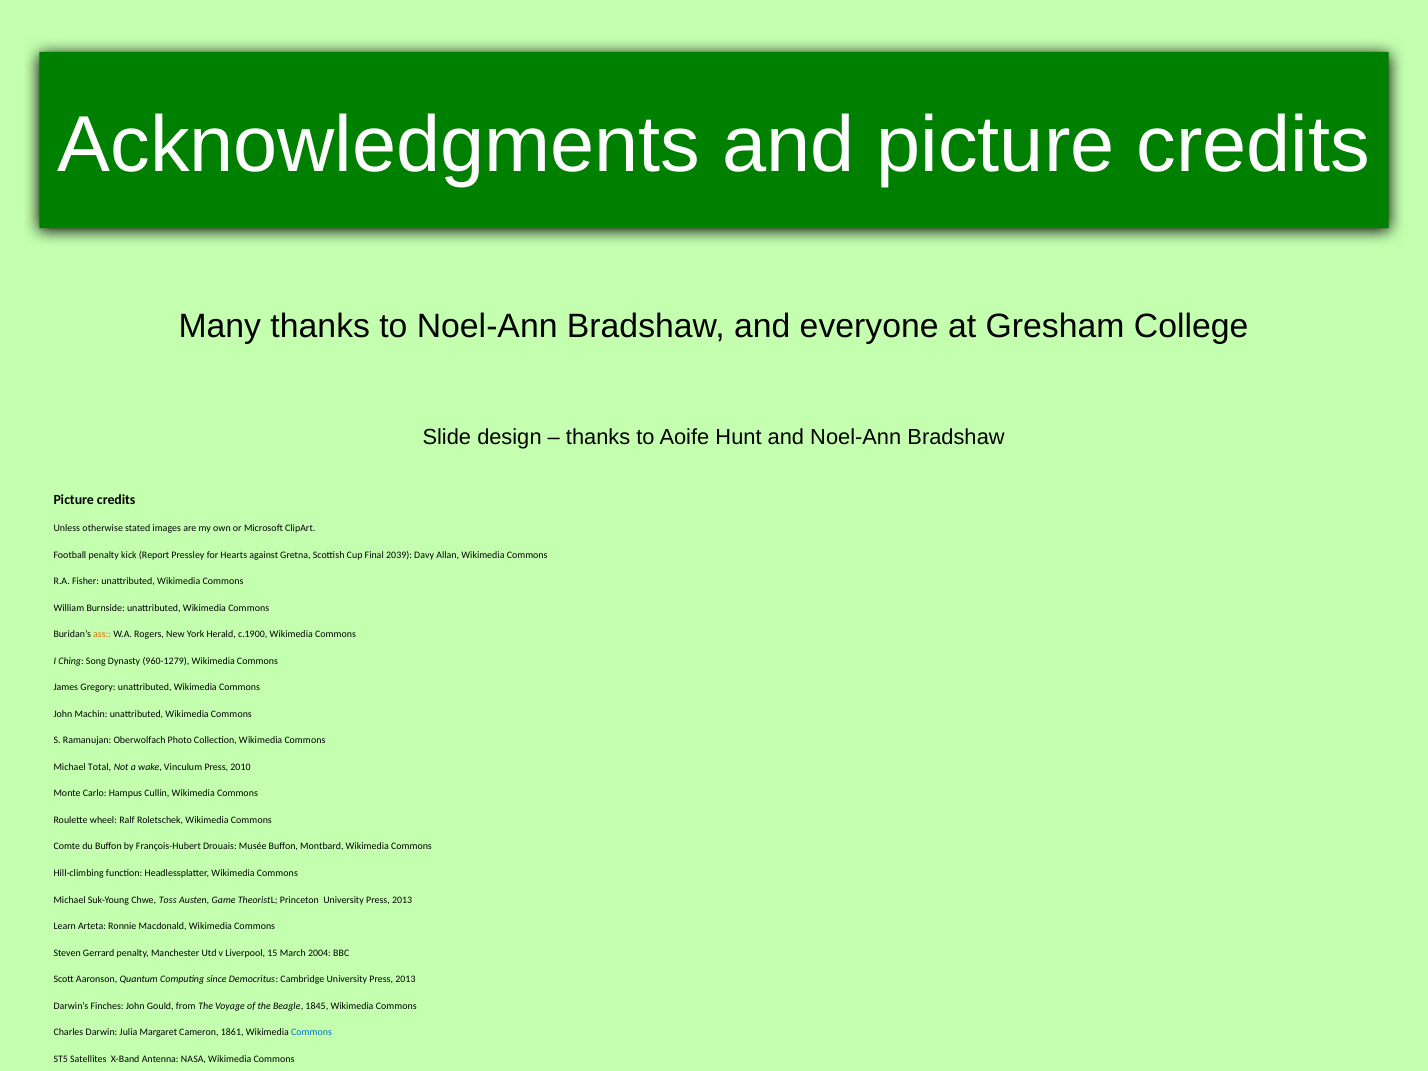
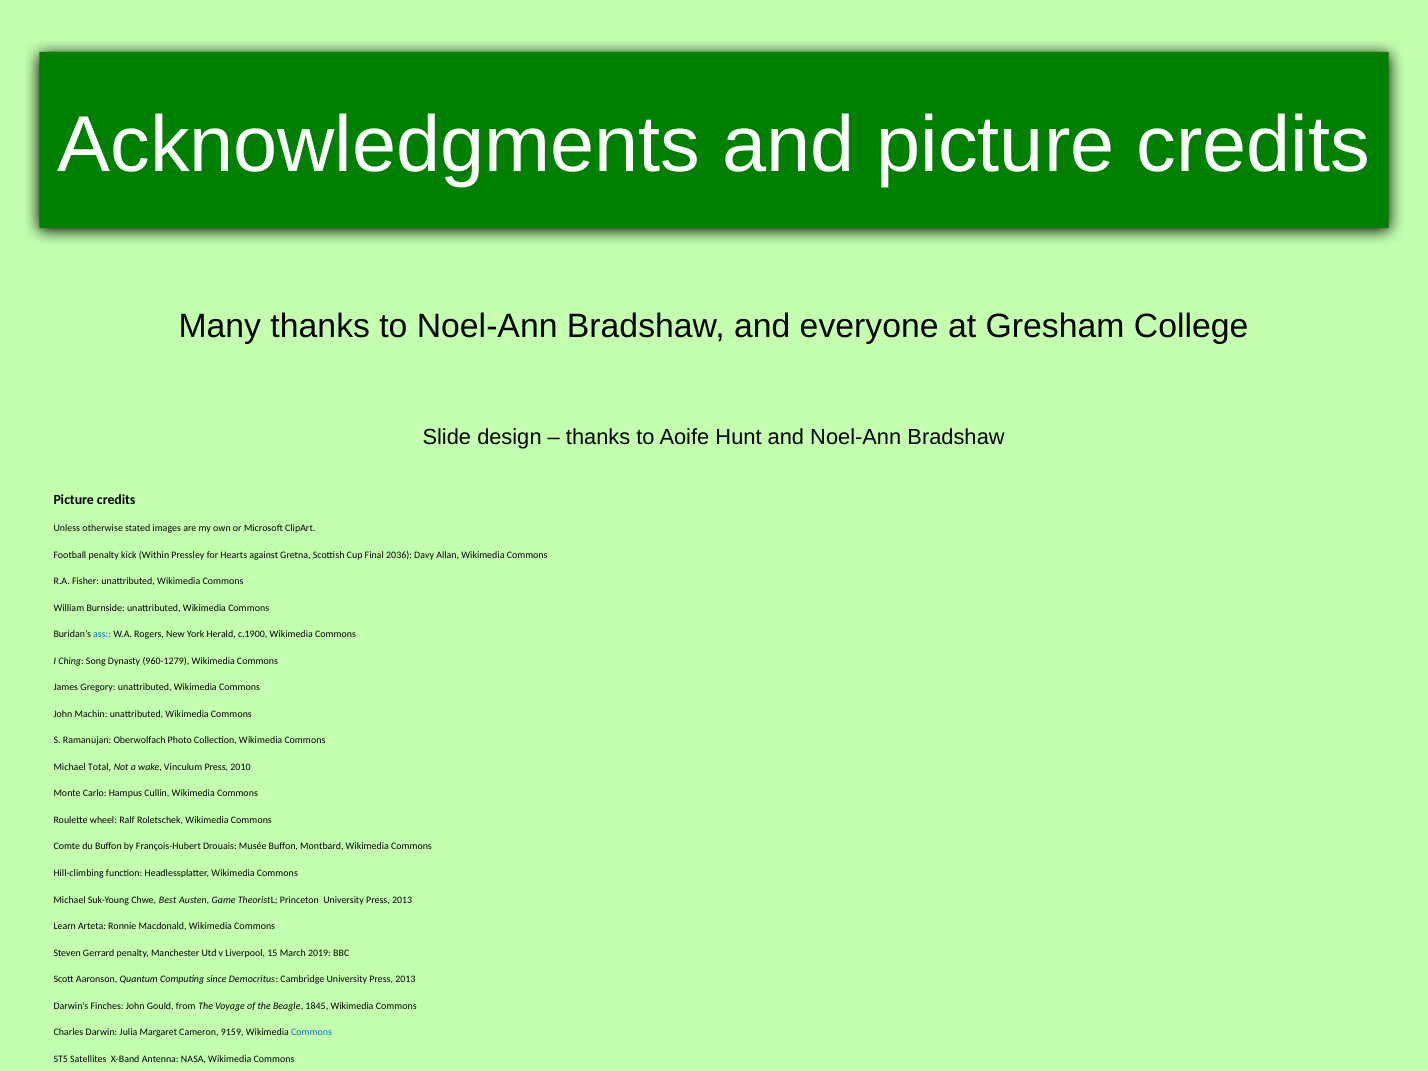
Report: Report -> Within
2039: 2039 -> 2036
ass colour: orange -> blue
Toss: Toss -> Best
2004: 2004 -> 2019
1861: 1861 -> 9159
